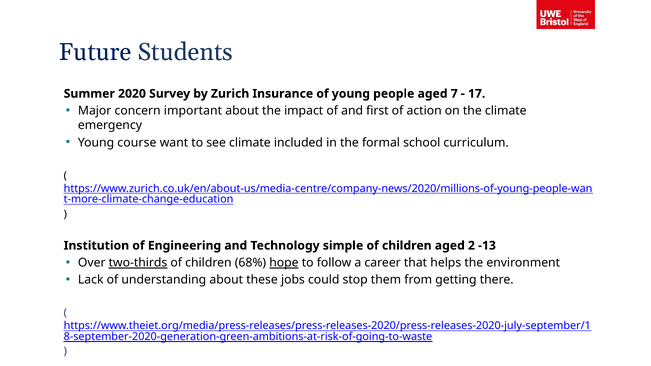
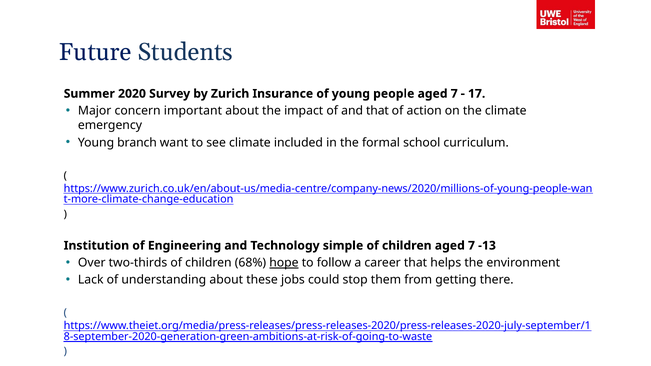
and first: first -> that
course: course -> branch
children aged 2: 2 -> 7
two-thirds underline: present -> none
